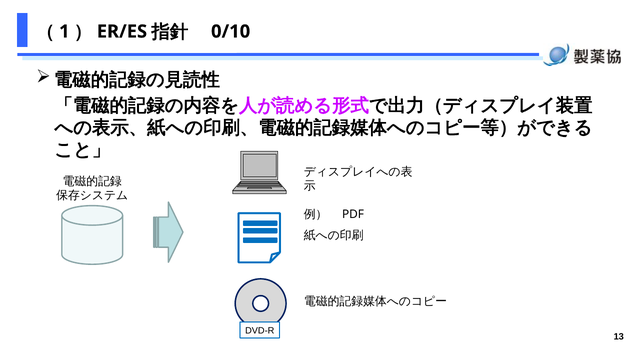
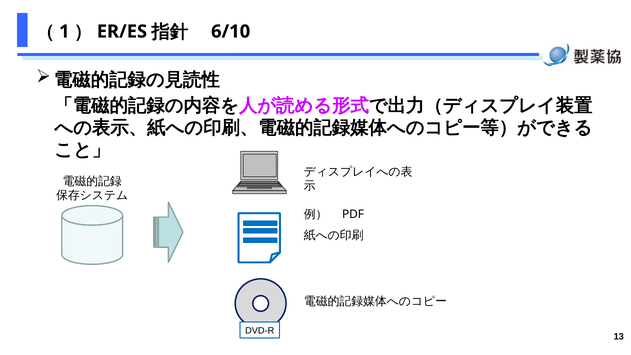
0/10: 0/10 -> 6/10
